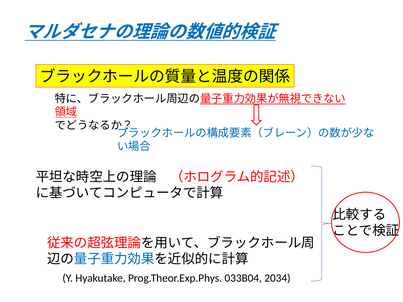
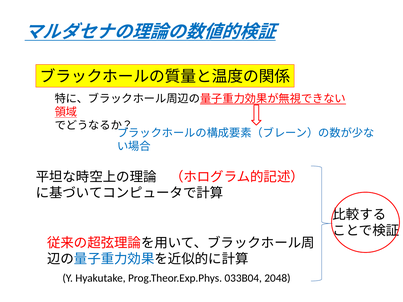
2034: 2034 -> 2048
